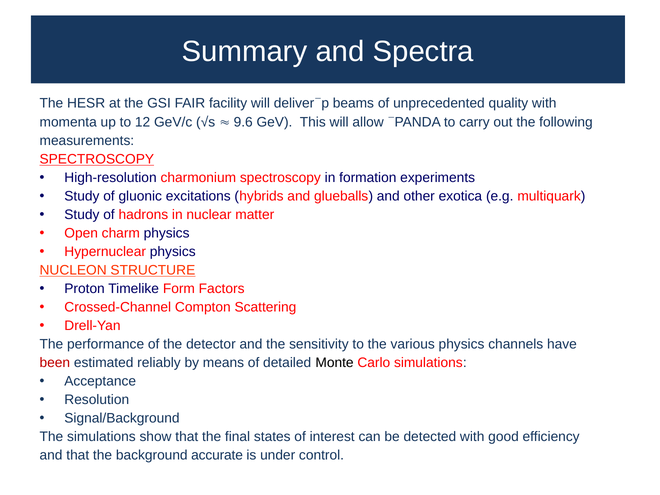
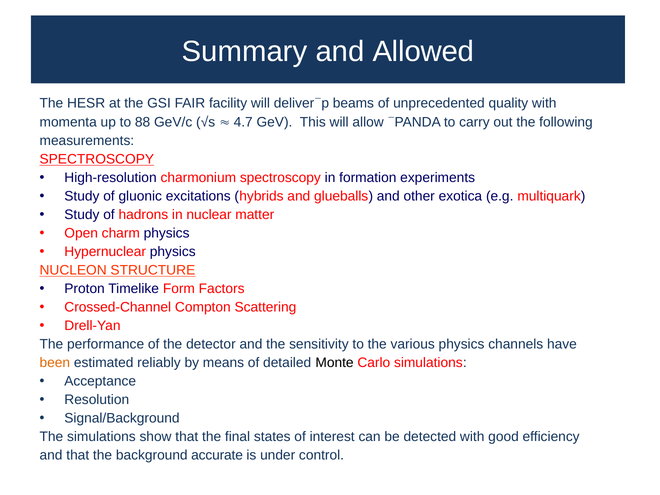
Spectra: Spectra -> Allowed
12: 12 -> 88
9.6: 9.6 -> 4.7
been colour: red -> orange
